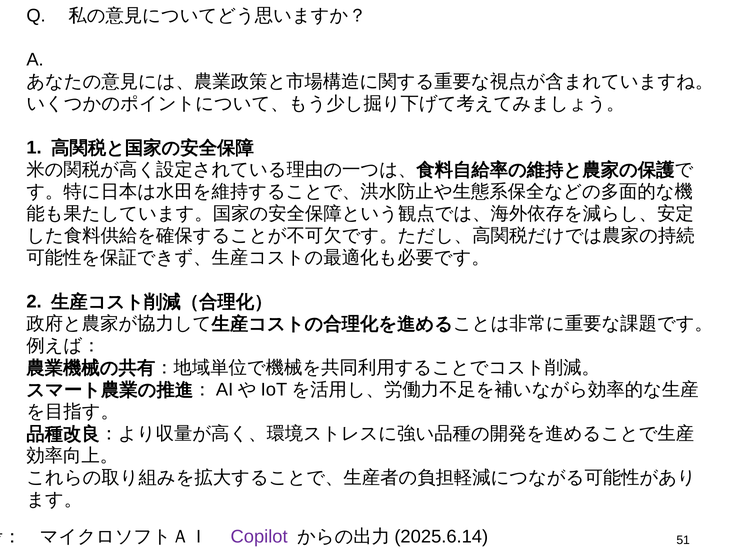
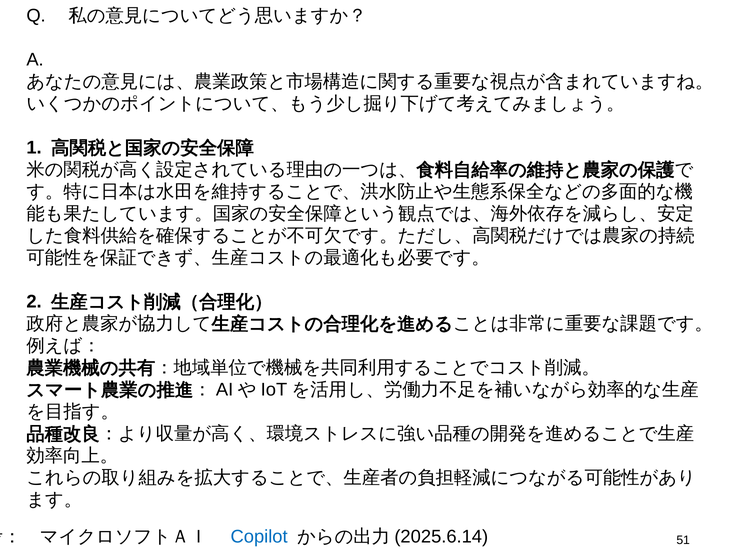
Copilot colour: purple -> blue
